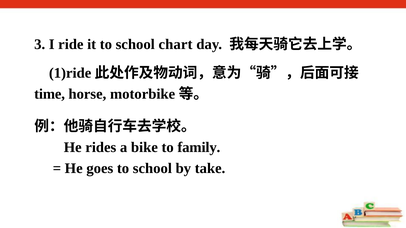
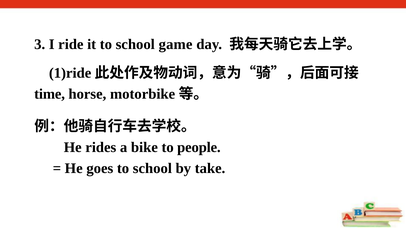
chart: chart -> game
family: family -> people
